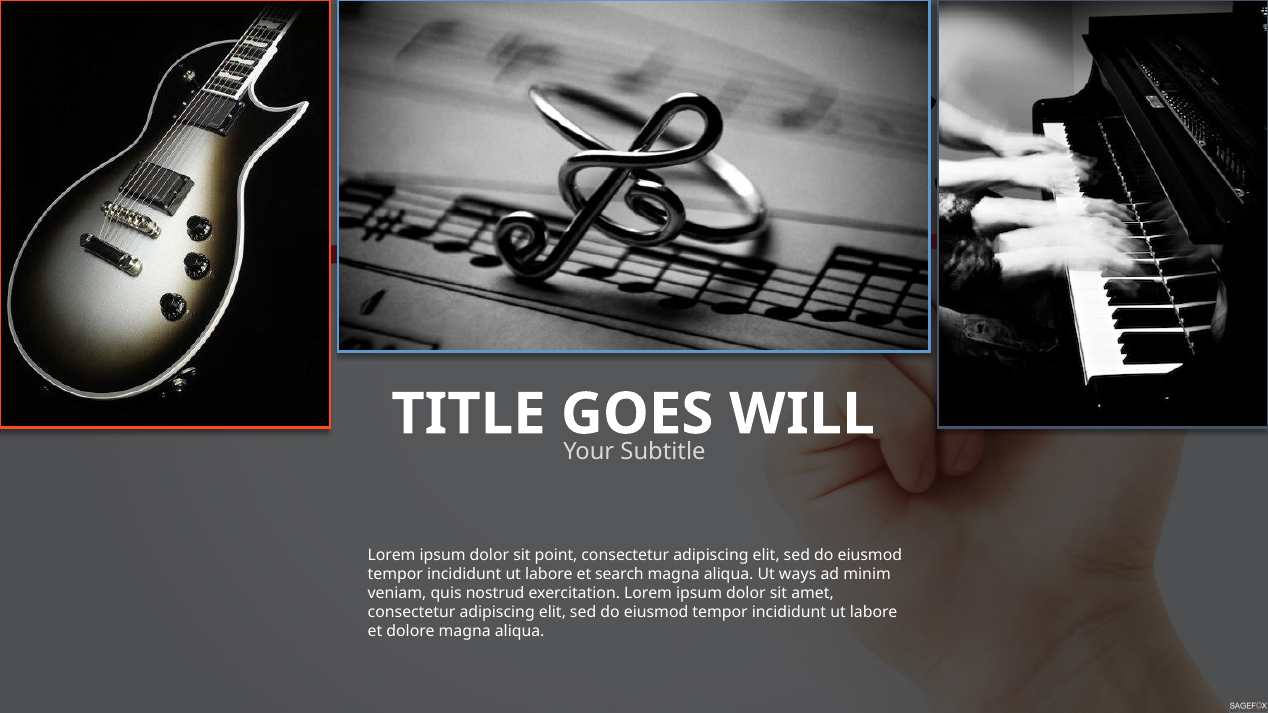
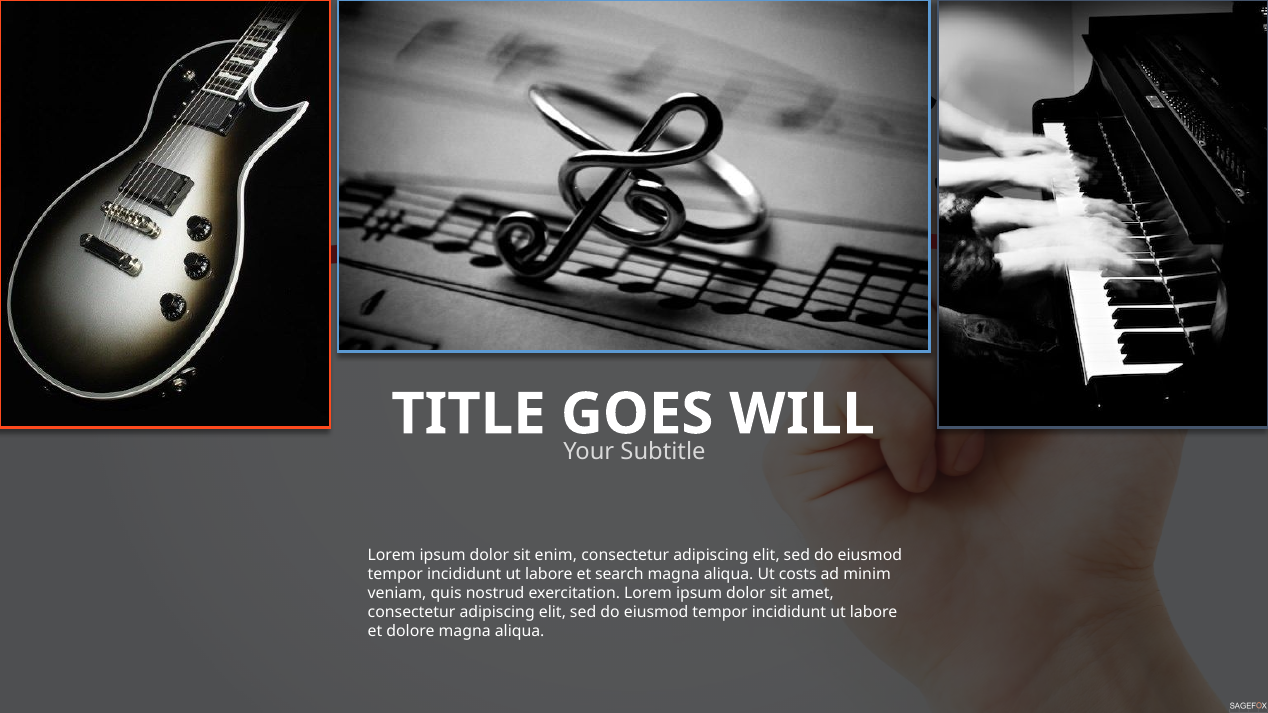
point: point -> enim
ways: ways -> costs
